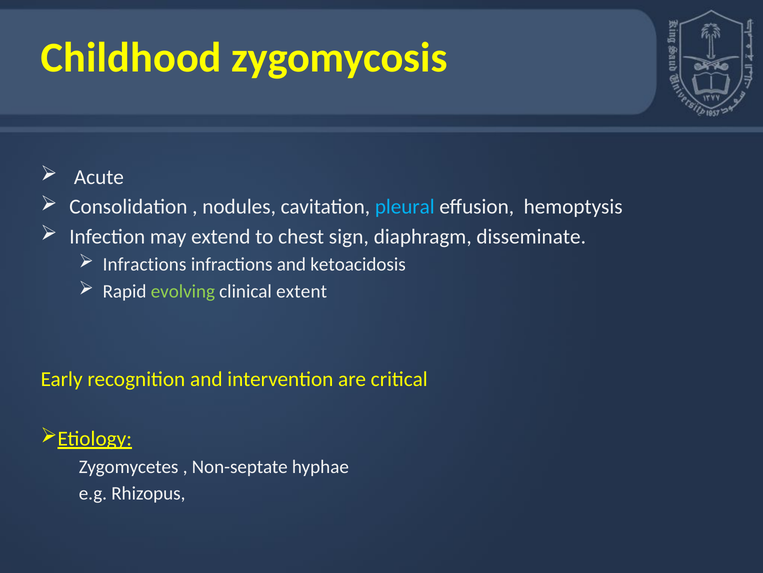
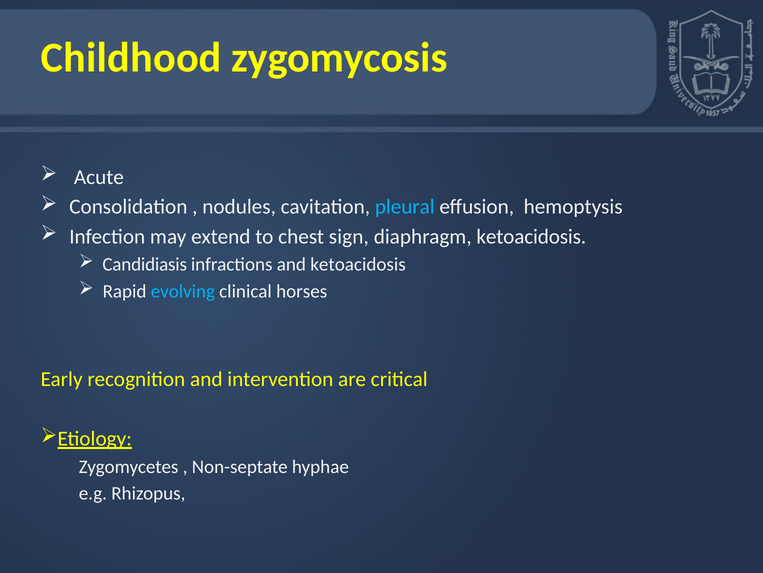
diaphragm disseminate: disseminate -> ketoacidosis
Infractions at (145, 264): Infractions -> Candidiasis
evolving colour: light green -> light blue
extent: extent -> horses
